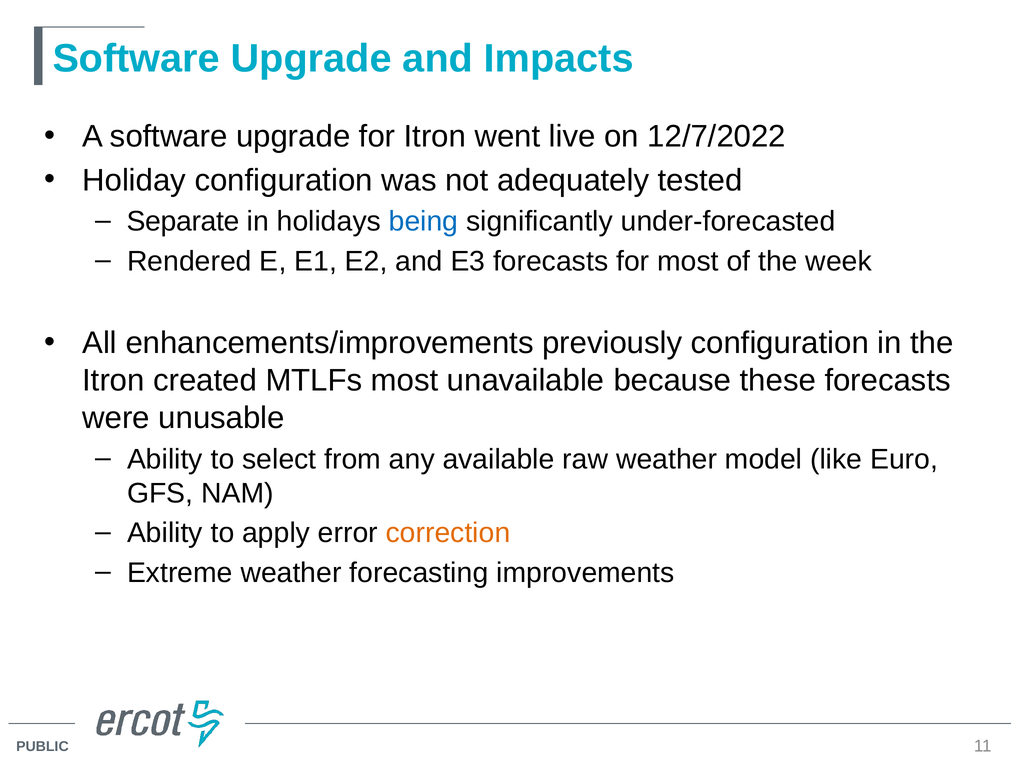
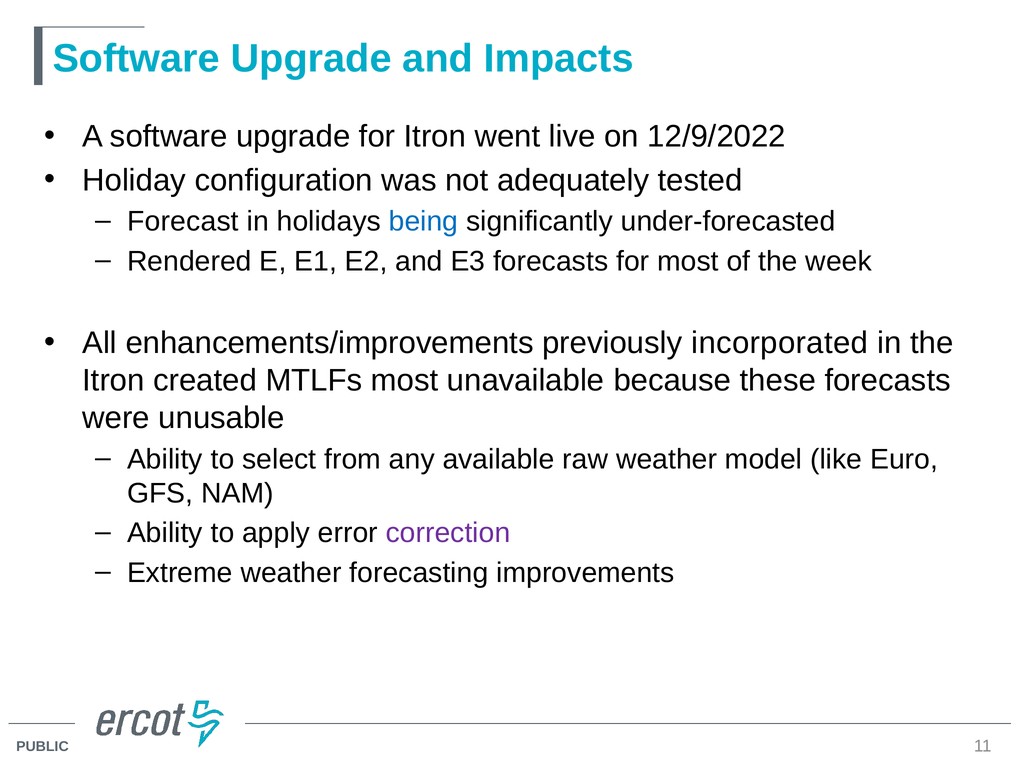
12/7/2022: 12/7/2022 -> 12/9/2022
Separate: Separate -> Forecast
previously configuration: configuration -> incorporated
correction colour: orange -> purple
